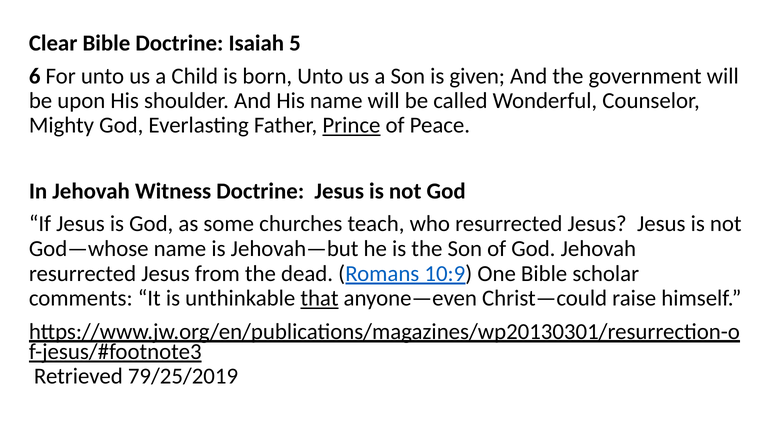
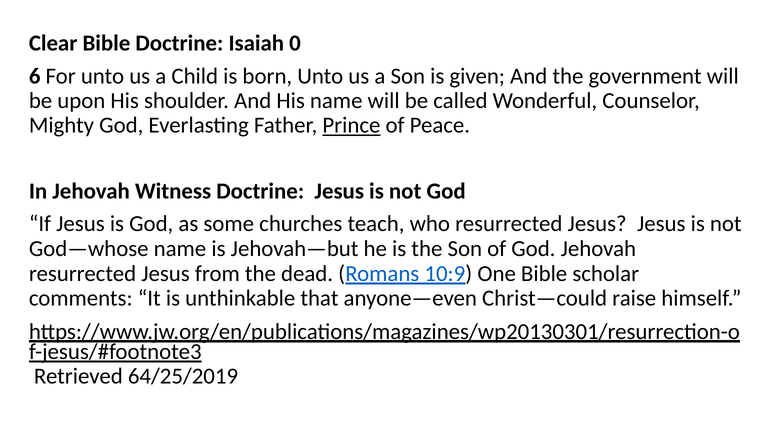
5: 5 -> 0
that underline: present -> none
79/25/2019: 79/25/2019 -> 64/25/2019
